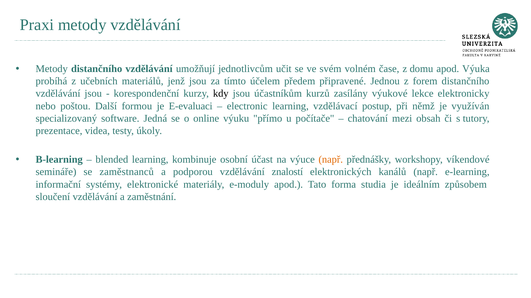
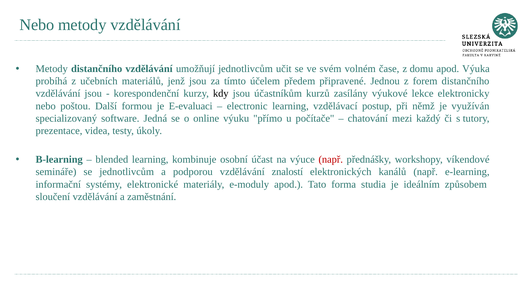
Praxi at (37, 25): Praxi -> Nebo
obsah: obsah -> každý
např at (331, 160) colour: orange -> red
se zaměstnanců: zaměstnanců -> jednotlivcům
